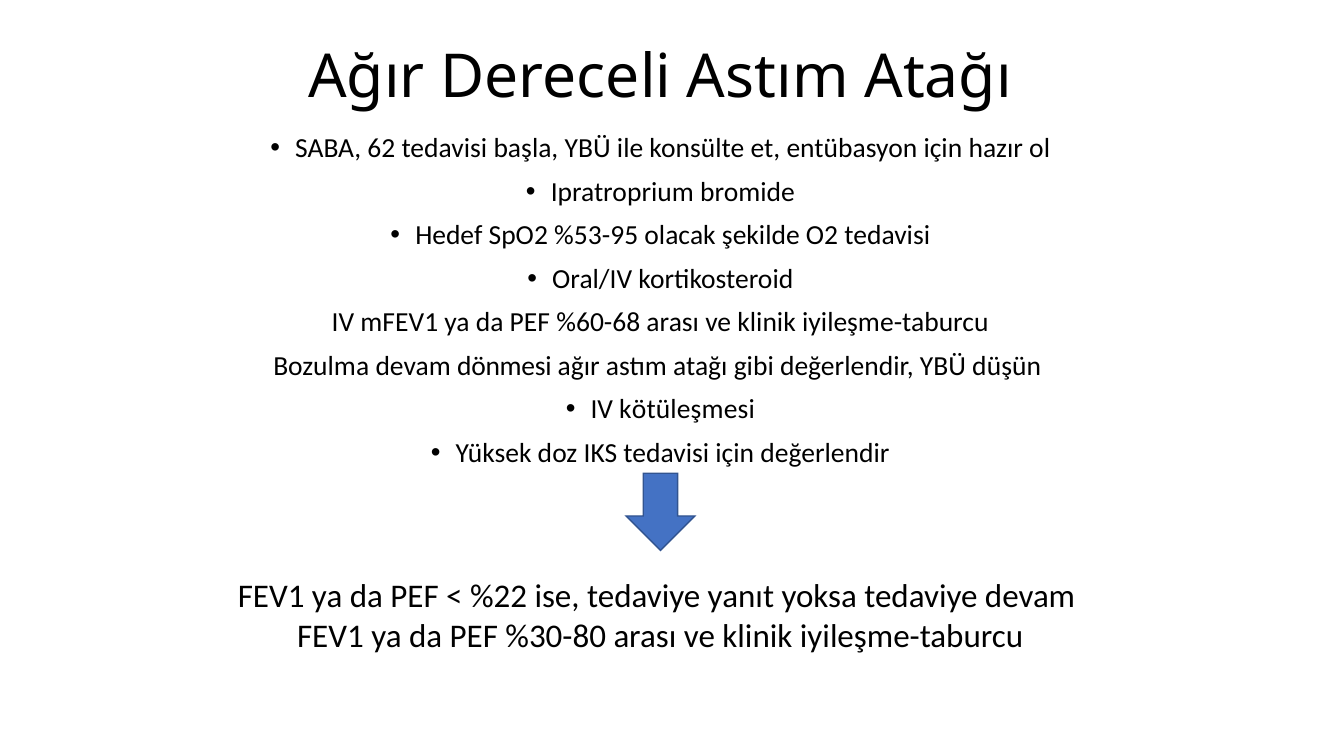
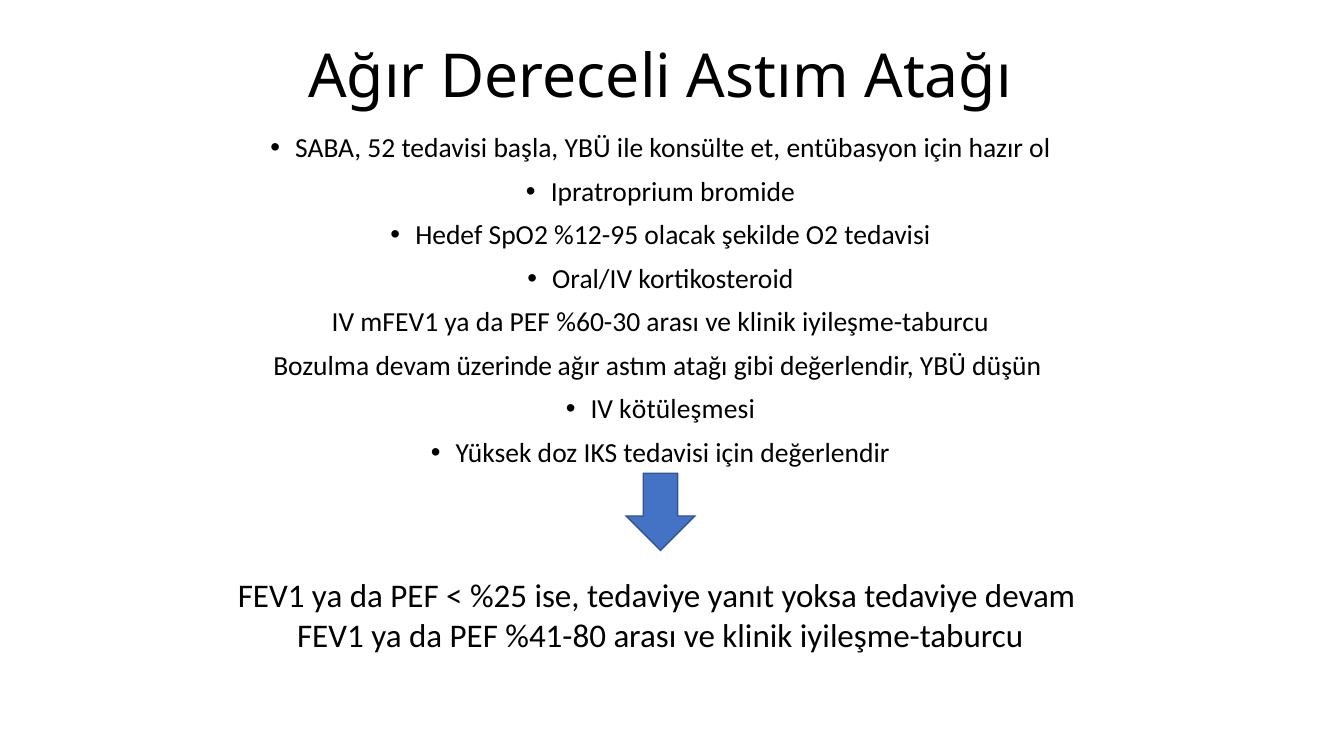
62: 62 -> 52
%53-95: %53-95 -> %12-95
%60-68: %60-68 -> %60-30
dönmesi: dönmesi -> üzerinde
%22: %22 -> %25
%30-80: %30-80 -> %41-80
